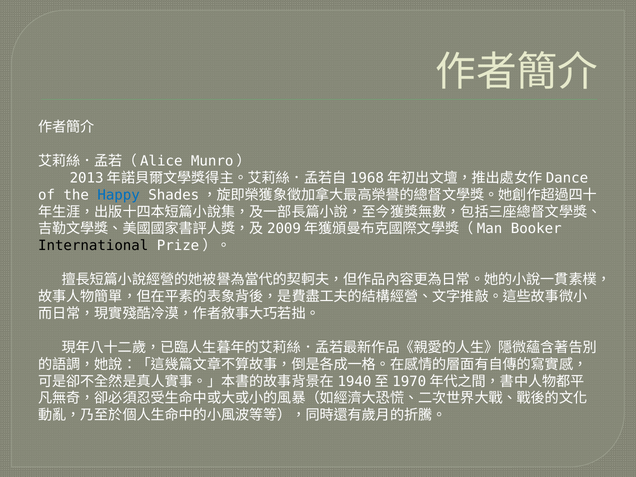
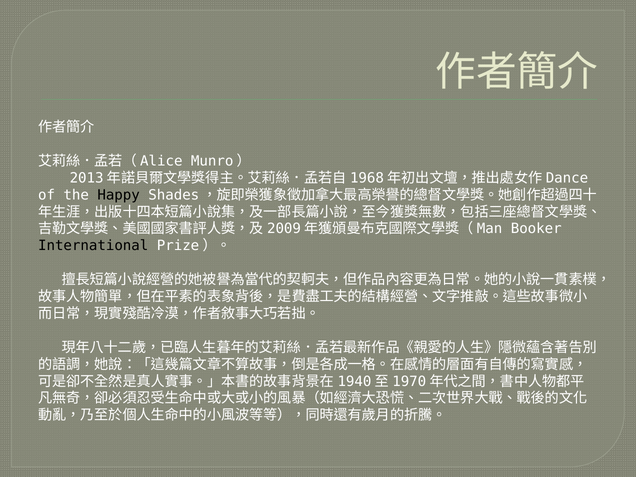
Happy colour: blue -> black
